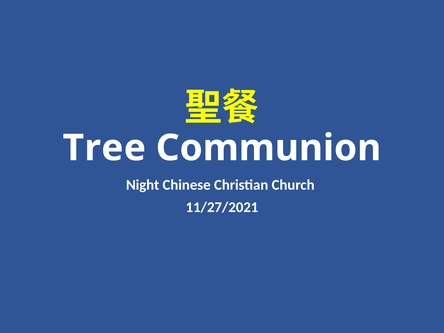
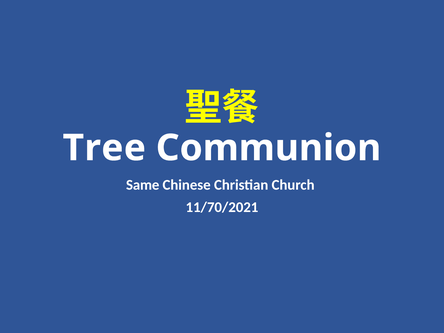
Night: Night -> Same
11/27/2021: 11/27/2021 -> 11/70/2021
